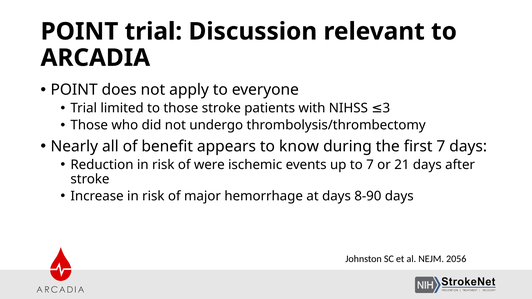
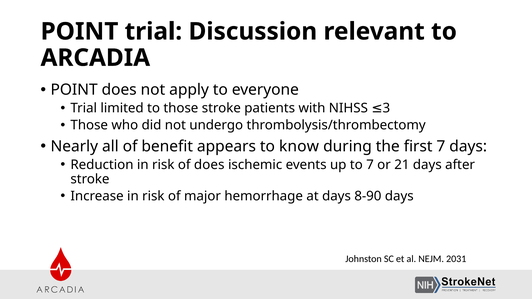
of were: were -> does
2056: 2056 -> 2031
